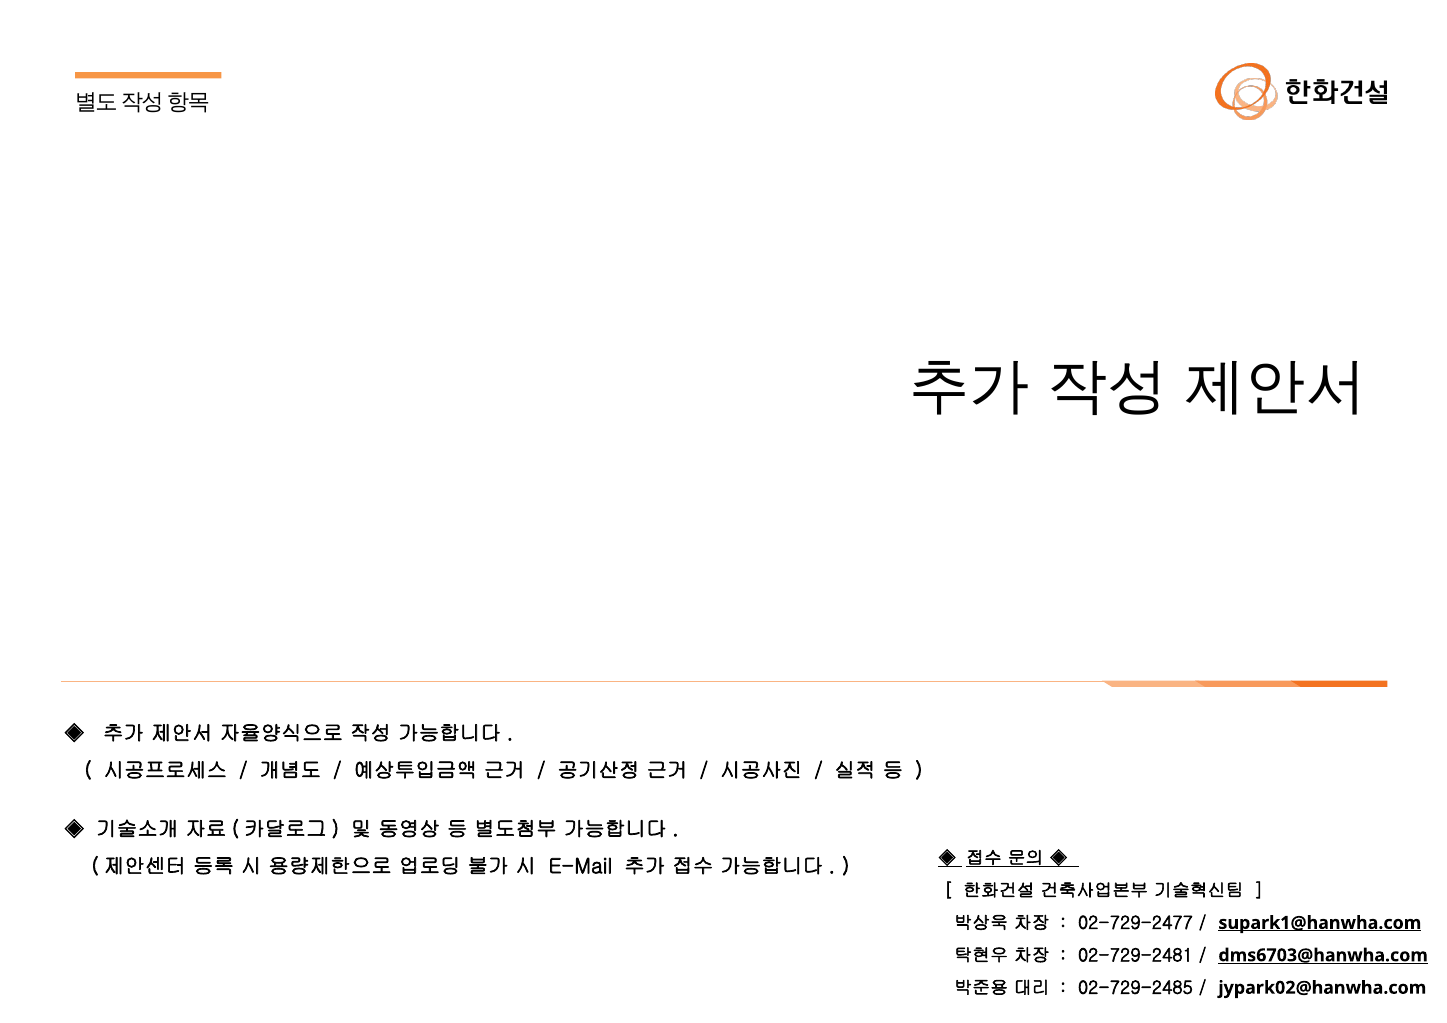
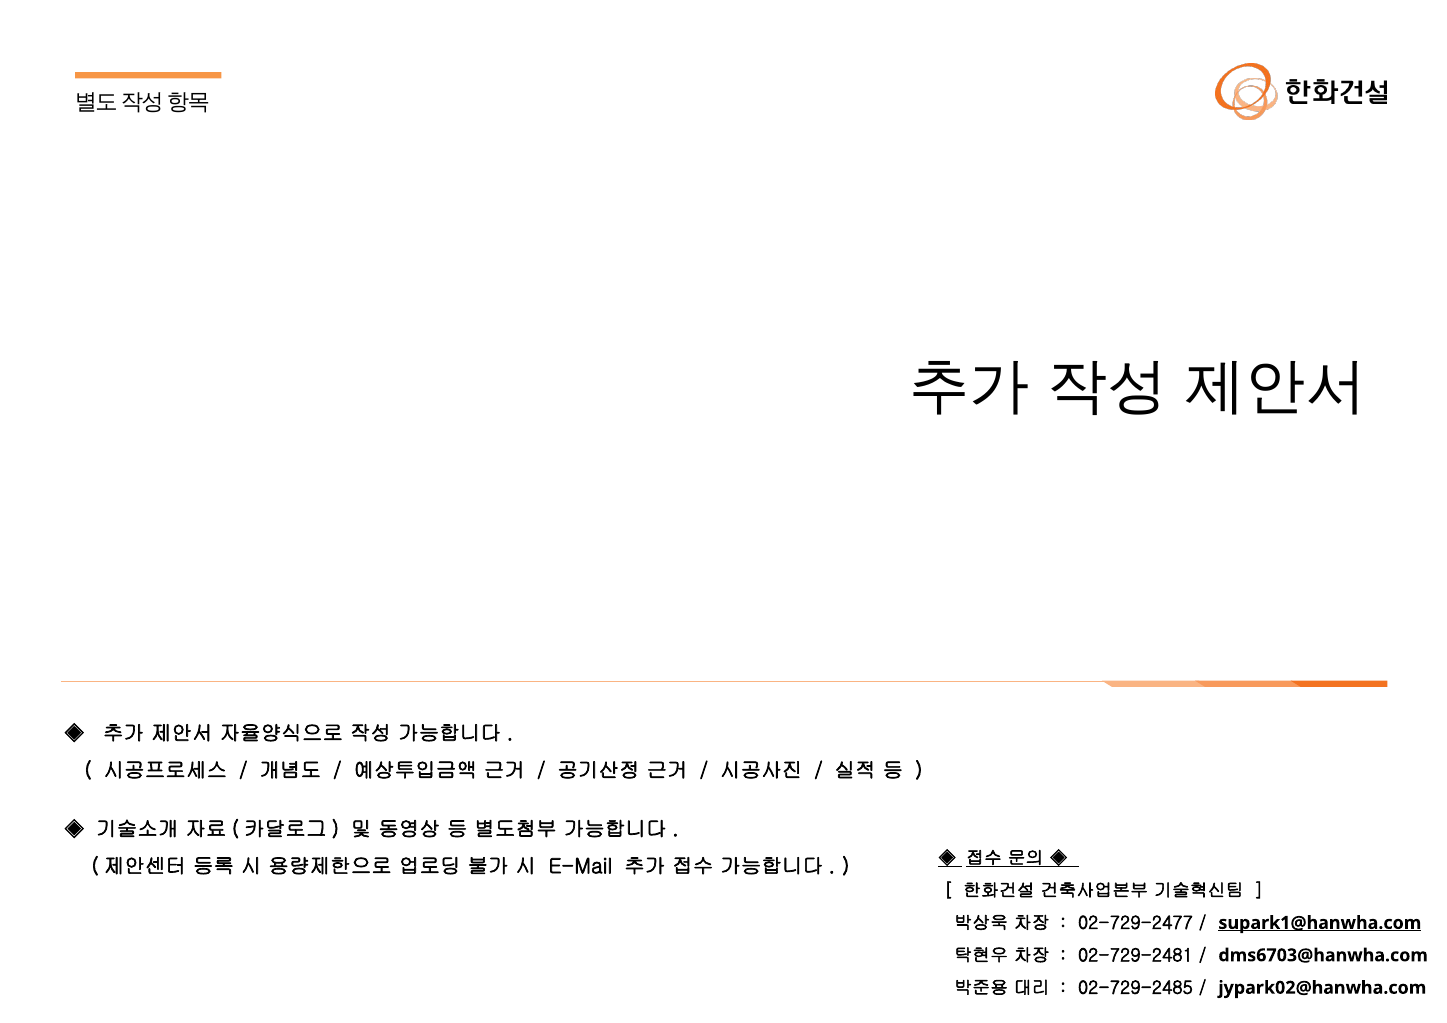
dms6703@hanwha.com underline: present -> none
